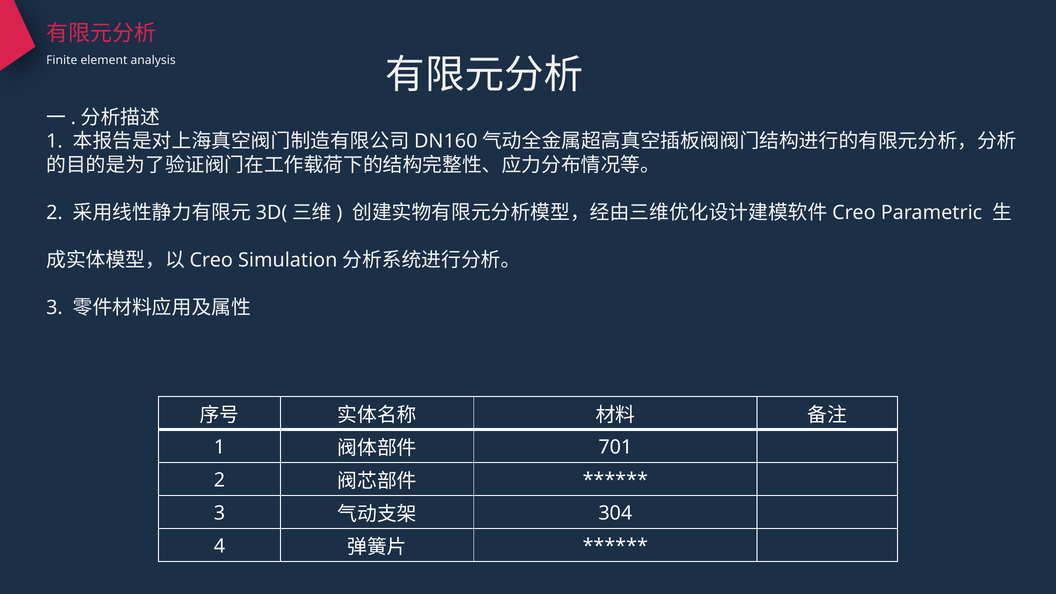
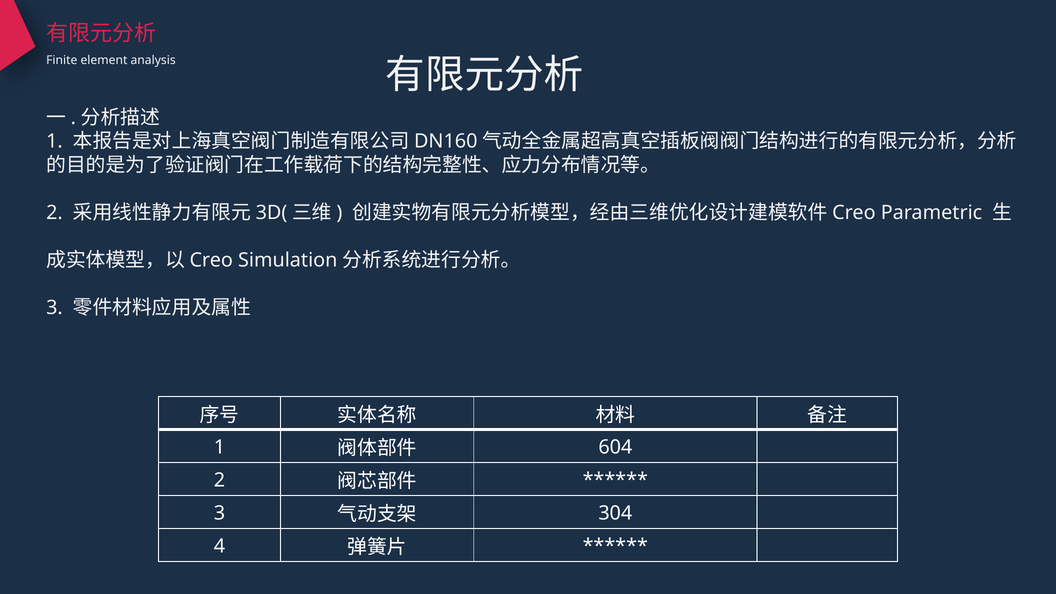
701: 701 -> 604
